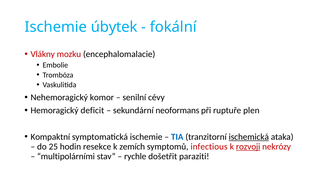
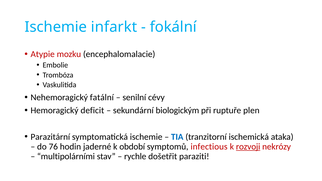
úbytek: úbytek -> infarkt
Vlákny: Vlákny -> Atypie
komor: komor -> fatální
neoformans: neoformans -> biologickým
Kompaktní: Kompaktní -> Parazitární
ischemická underline: present -> none
25: 25 -> 76
resekce: resekce -> jaderné
zemích: zemích -> období
